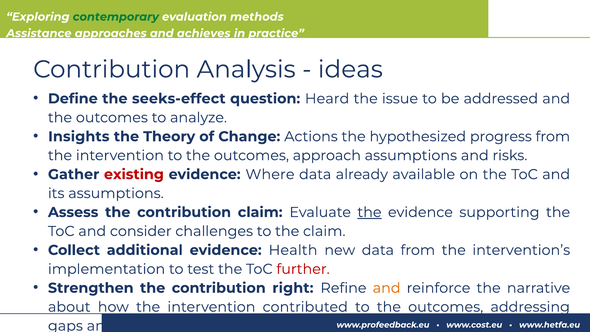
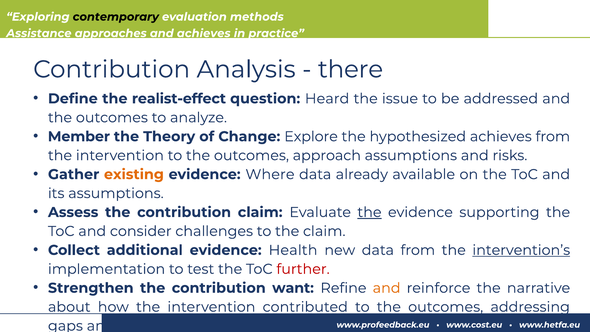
contemporary colour: green -> black
ideas: ideas -> there
seeks-effect: seeks-effect -> realist-effect
Insights: Insights -> Member
Actions: Actions -> Explore
hypothesized progress: progress -> achieves
existing colour: red -> orange
intervention’s underline: none -> present
right: right -> want
